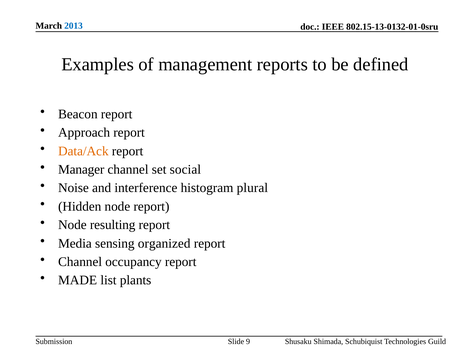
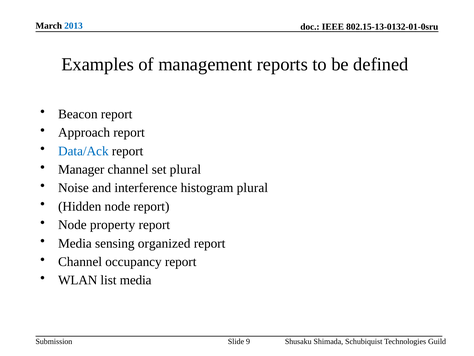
Data/Ack colour: orange -> blue
set social: social -> plural
resulting: resulting -> property
MADE: MADE -> WLAN
list plants: plants -> media
